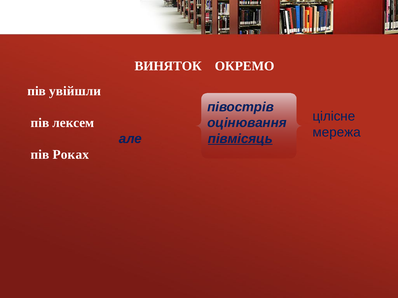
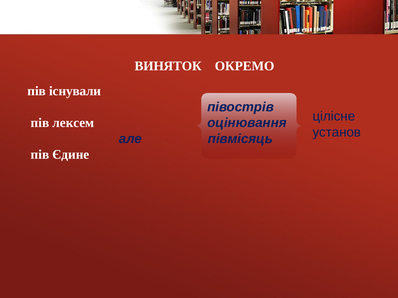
увійшли: увійшли -> існували
мережа: мережа -> установ
півмісяць underline: present -> none
Роках: Роках -> Єдине
